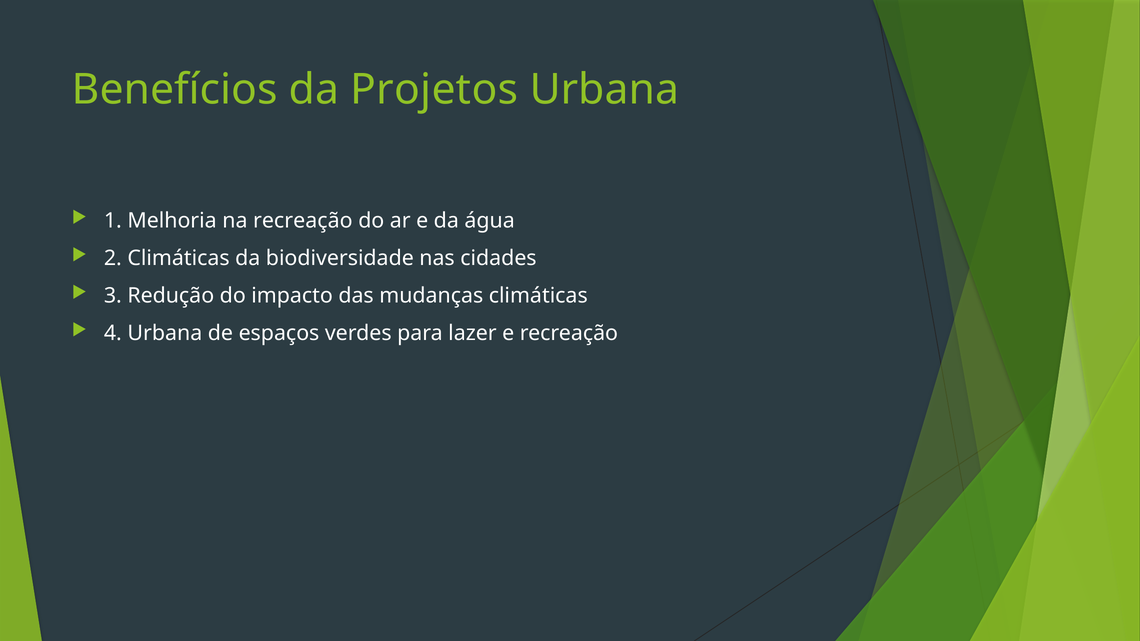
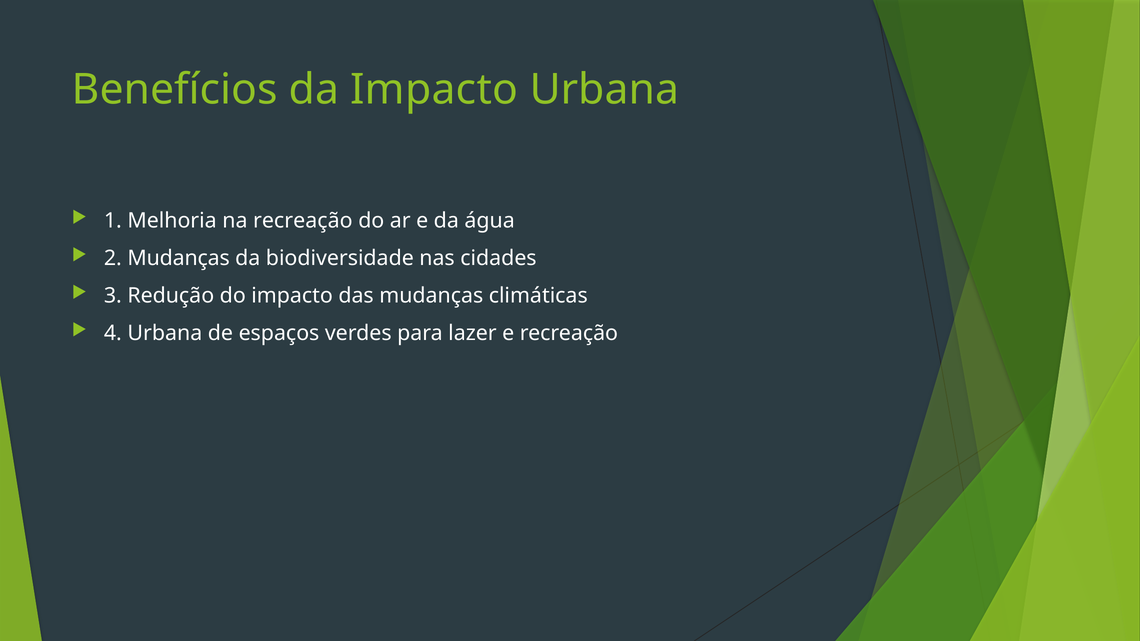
da Projetos: Projetos -> Impacto
2 Climáticas: Climáticas -> Mudanças
